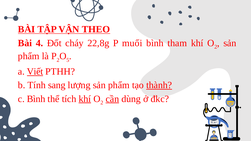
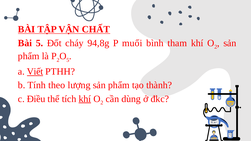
THEO: THEO -> CHẤT
Bài 4: 4 -> 5
22,8g: 22,8g -> 94,8g
sang: sang -> theo
thành underline: present -> none
c Bình: Bình -> Điều
cần underline: present -> none
